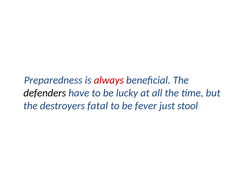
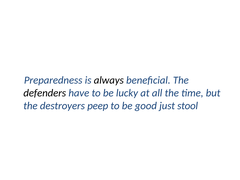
always colour: red -> black
fatal: fatal -> peep
fever: fever -> good
